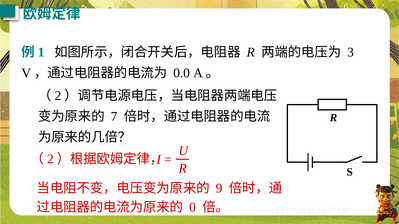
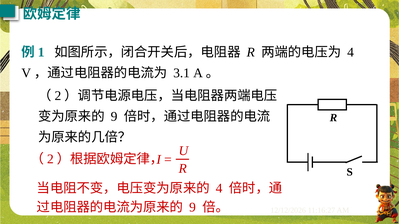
3 at (351, 52): 3 -> 4
0.0: 0.0 -> 3.1
7 at (114, 117): 7 -> 9
9 at (219, 189): 9 -> 4
0 at (192, 208): 0 -> 9
